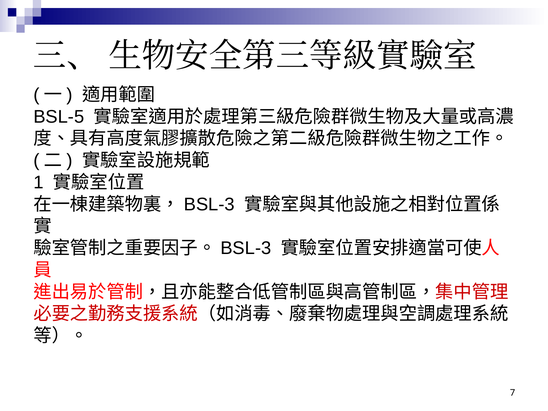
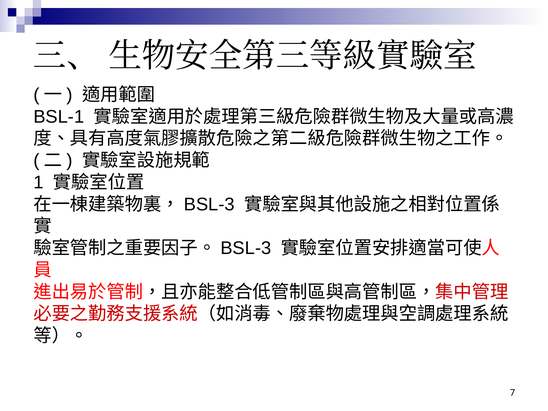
BSL-5: BSL-5 -> BSL-1
